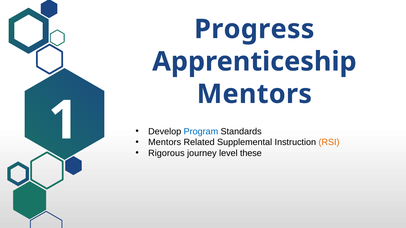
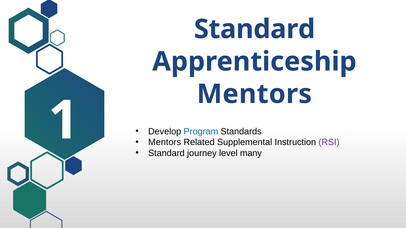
Progress at (254, 29): Progress -> Standard
RSI colour: orange -> purple
Rigorous at (166, 153): Rigorous -> Standard
these: these -> many
